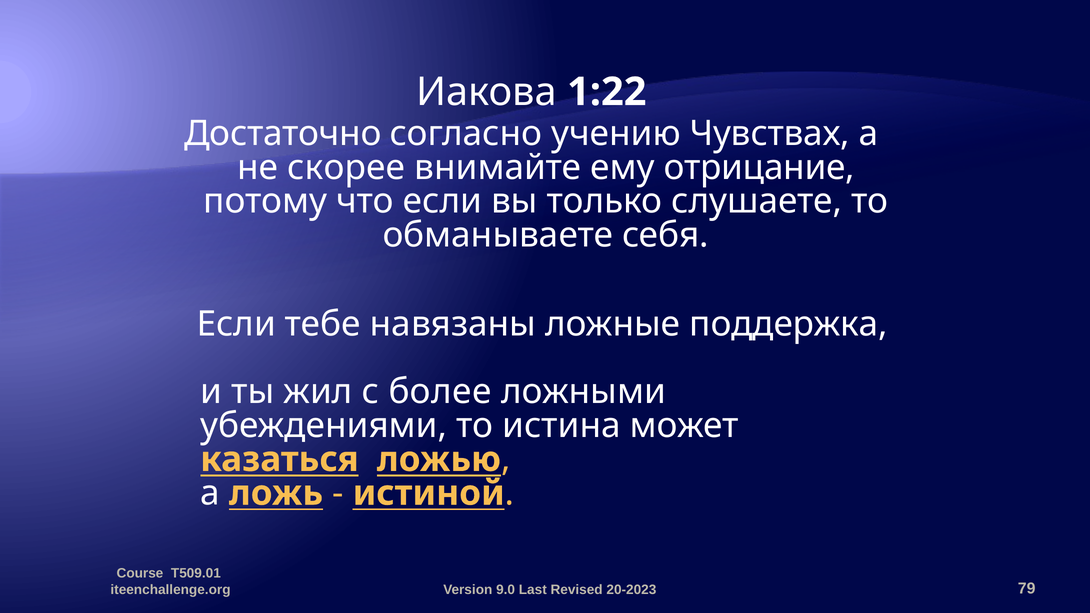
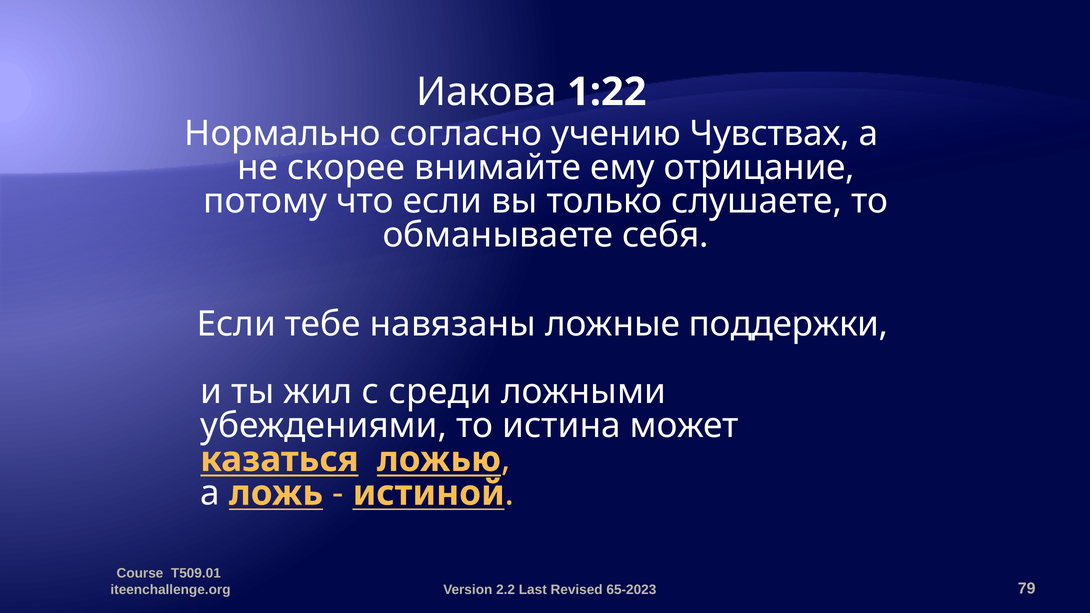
Достаточно: Достаточно -> Нормально
поддержка: поддержка -> поддержки
более: более -> среди
9.0: 9.0 -> 2.2
20-2023: 20-2023 -> 65-2023
